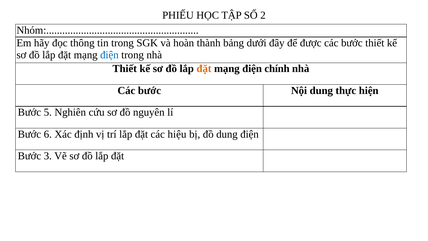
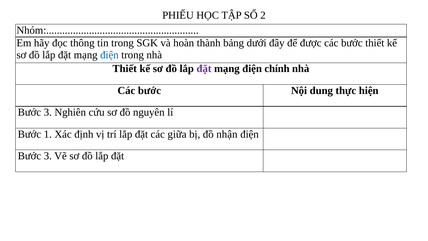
đặt at (204, 69) colour: orange -> purple
5 at (48, 112): 5 -> 3
6: 6 -> 1
hiệu: hiệu -> giữa
đồ dung: dung -> nhận
